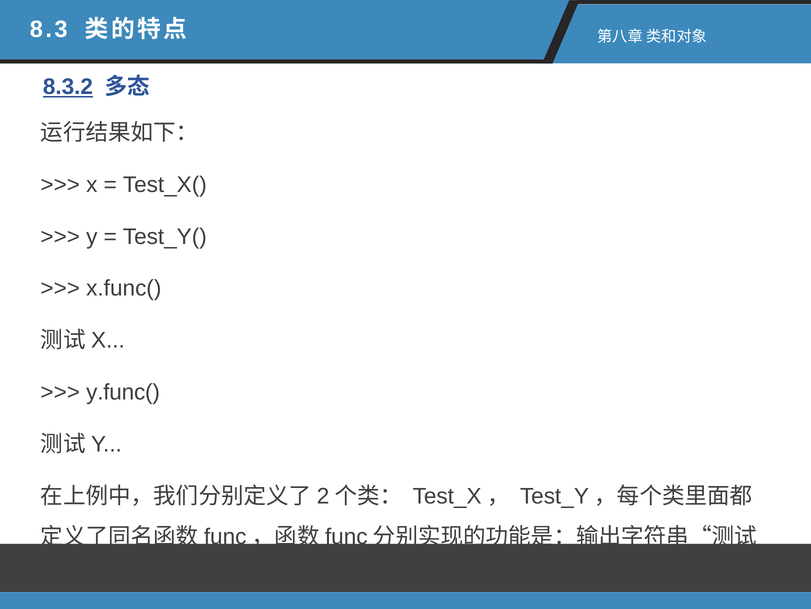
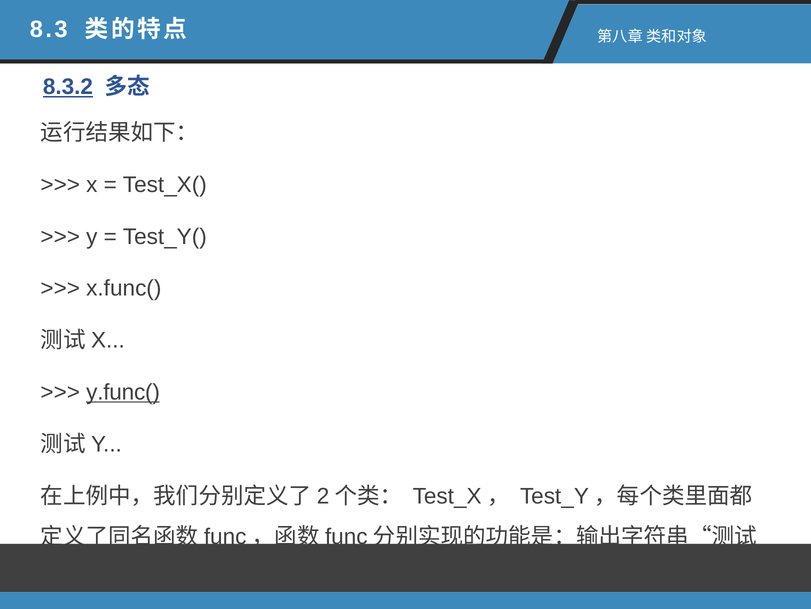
y.func( underline: none -> present
